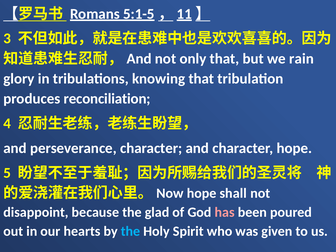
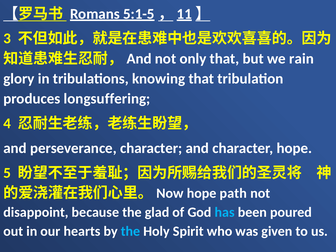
reconciliation: reconciliation -> longsuffering
shall: shall -> path
has colour: pink -> light blue
